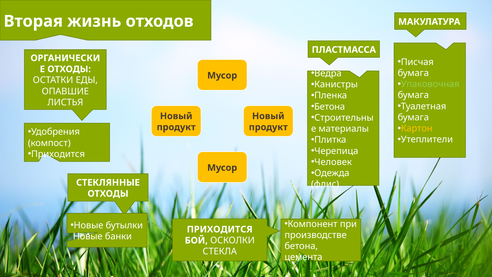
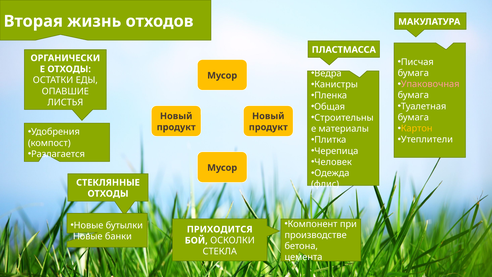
Упаковочная colour: light green -> pink
Бетона at (330, 107): Бетона -> Общая
Приходится at (58, 154): Приходится -> Разлагается
